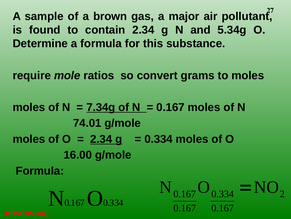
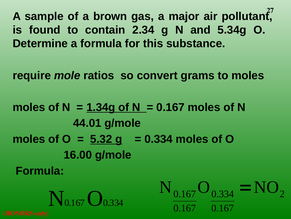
7.34g: 7.34g -> 1.34g
74.01: 74.01 -> 44.01
2.34 at (101, 139): 2.34 -> 5.32
